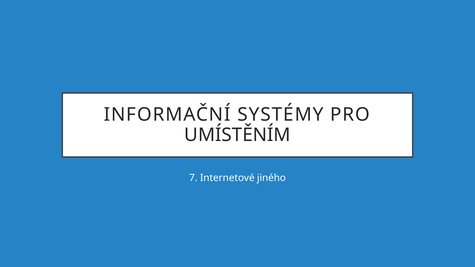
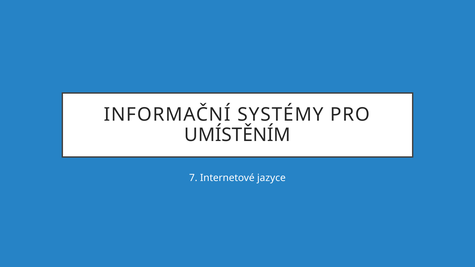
jiného: jiného -> jazyce
